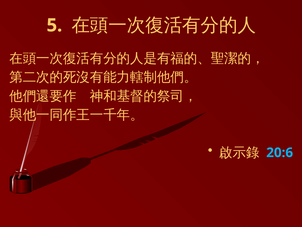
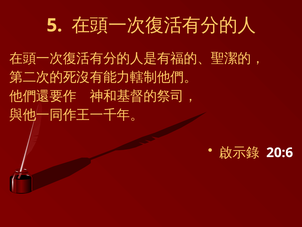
20:6 colour: light blue -> white
